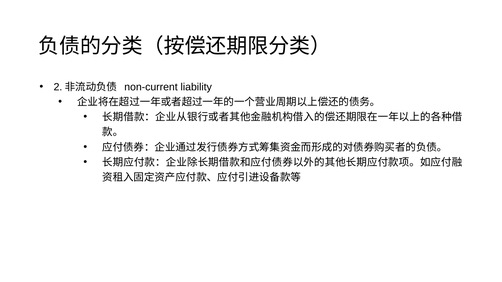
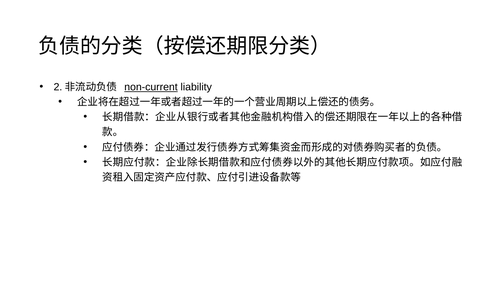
non-current underline: none -> present
